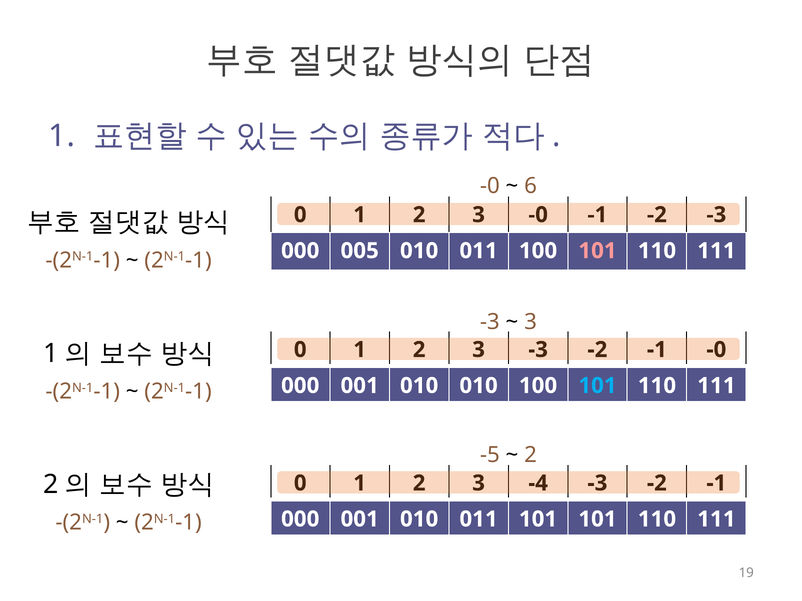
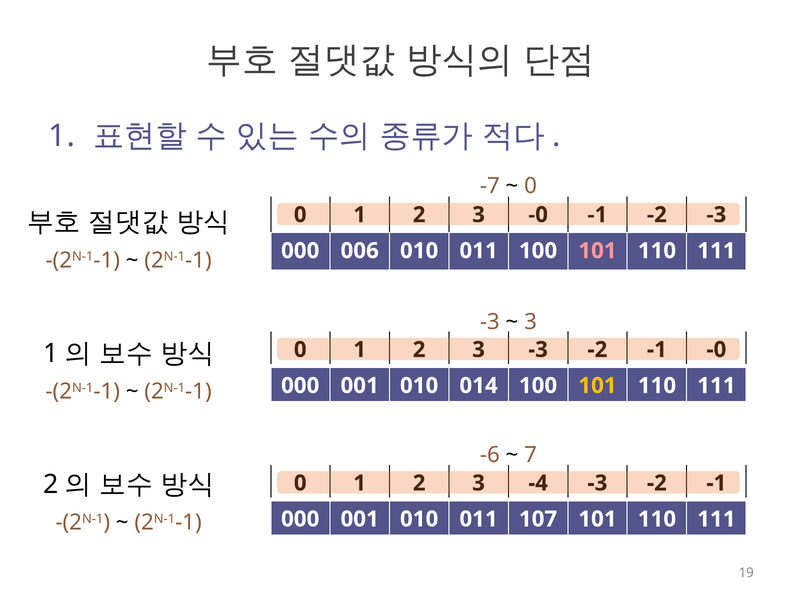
-0 at (490, 186): -0 -> -7
6 at (531, 186): 6 -> 0
005: 005 -> 006
010 010: 010 -> 014
101 at (597, 386) colour: light blue -> yellow
-5: -5 -> -6
2 at (531, 455): 2 -> 7
011 101: 101 -> 107
